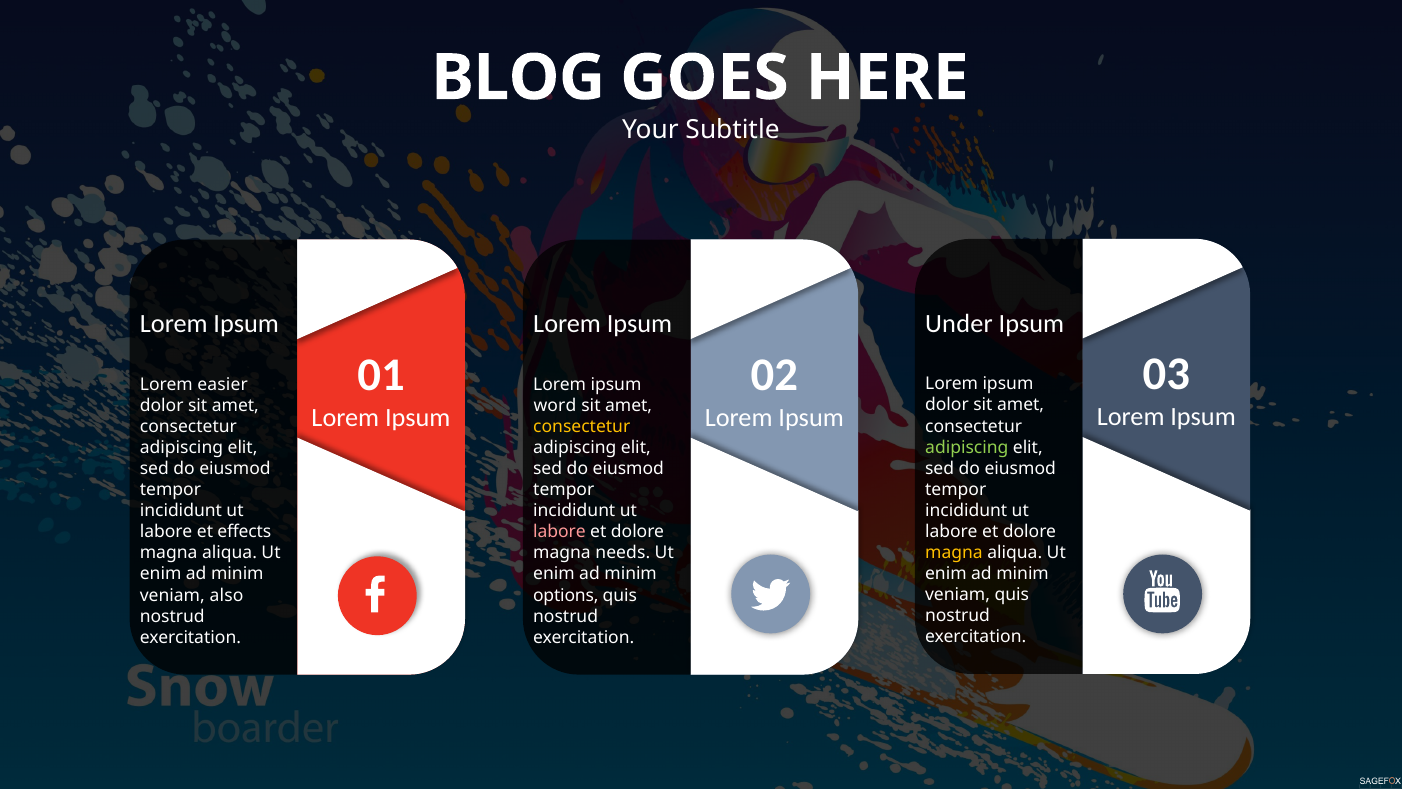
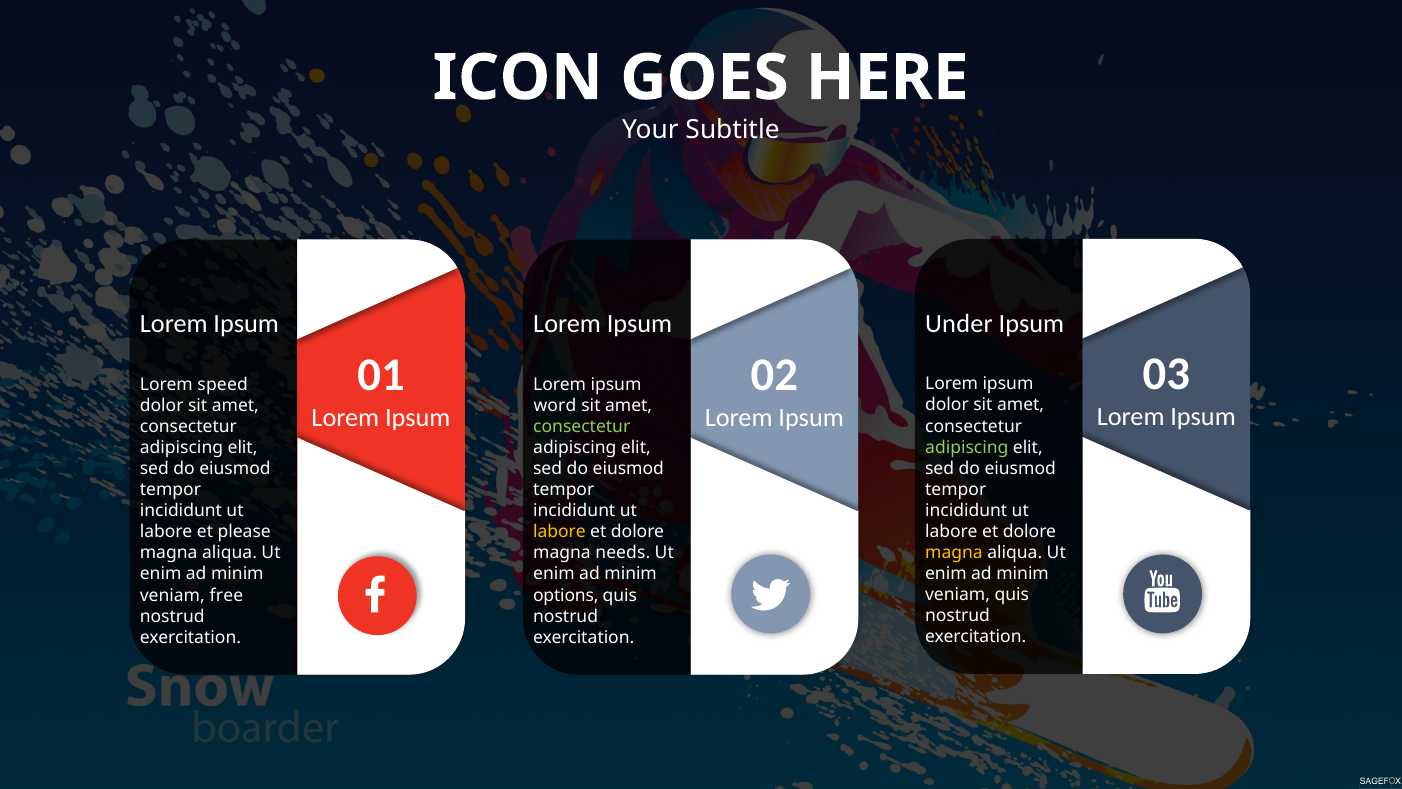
BLOG: BLOG -> ICON
easier: easier -> speed
consectetur at (582, 427) colour: yellow -> light green
effects: effects -> please
labore at (559, 532) colour: pink -> yellow
also: also -> free
